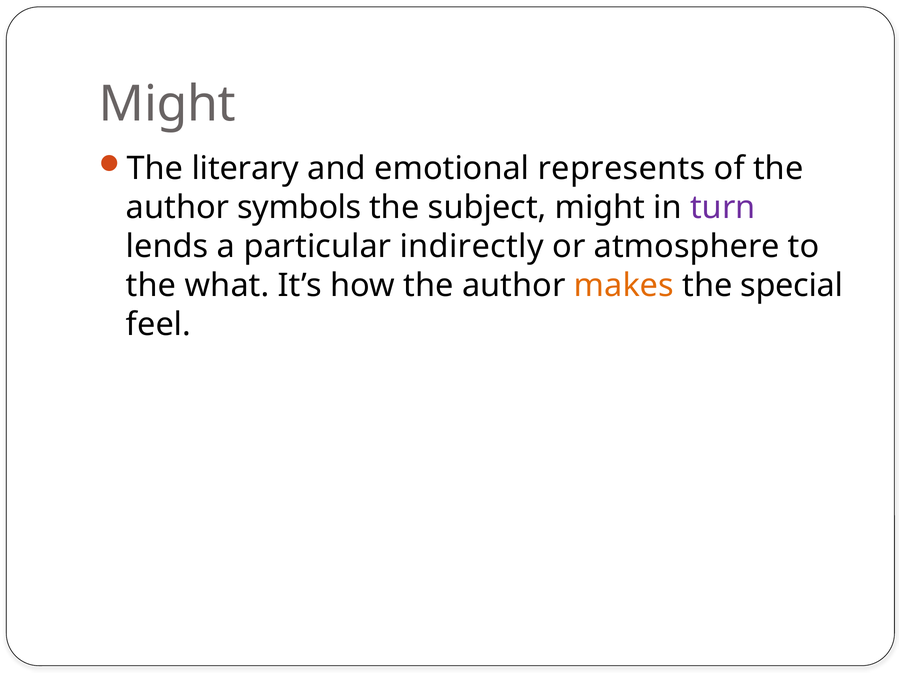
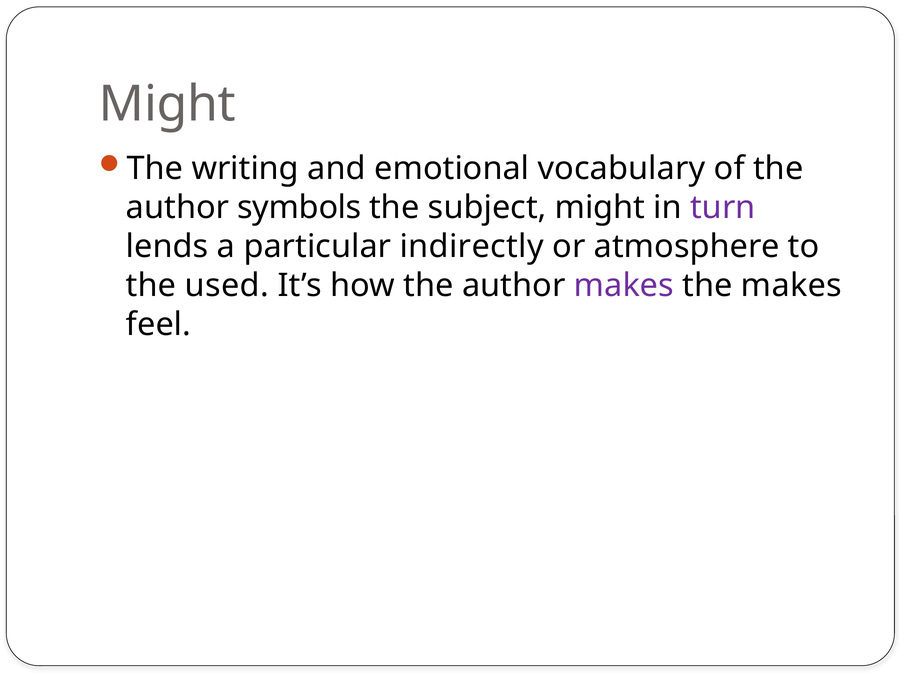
literary: literary -> writing
represents: represents -> vocabulary
what: what -> used
makes at (624, 286) colour: orange -> purple
the special: special -> makes
